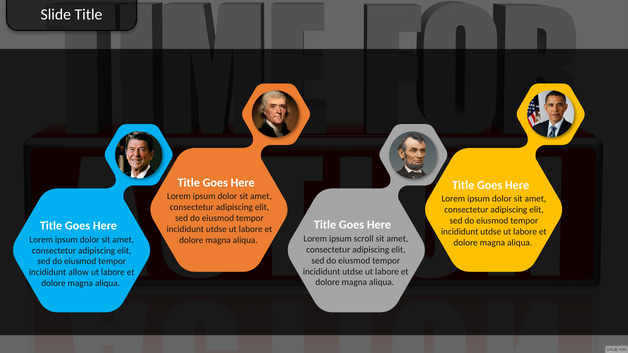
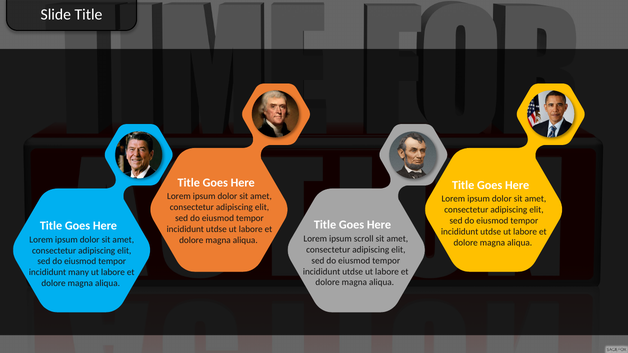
allow: allow -> many
